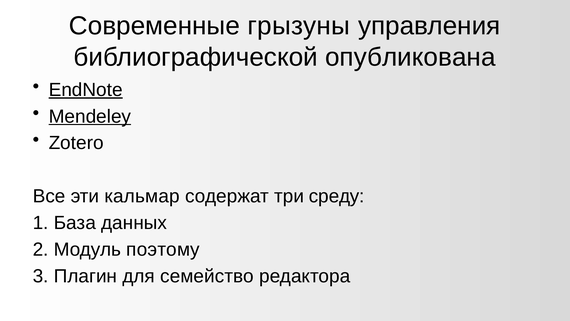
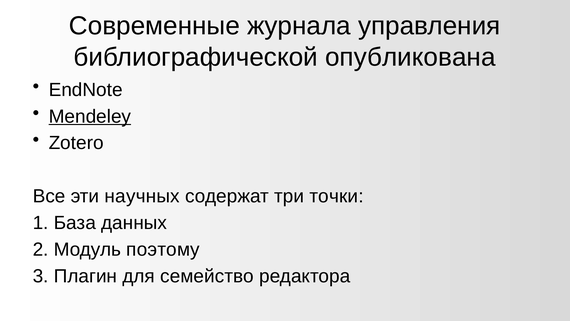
грызуны: грызуны -> журнала
EndNote underline: present -> none
кальмар: кальмар -> научных
среду: среду -> точки
